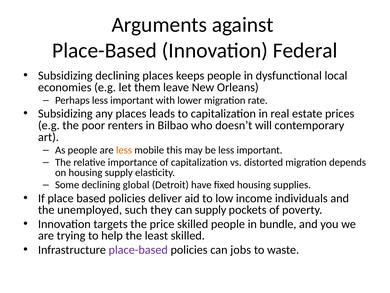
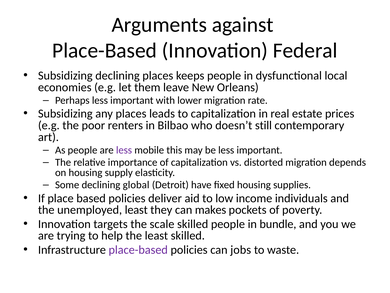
will: will -> still
less at (124, 150) colour: orange -> purple
unemployed such: such -> least
can supply: supply -> makes
price: price -> scale
